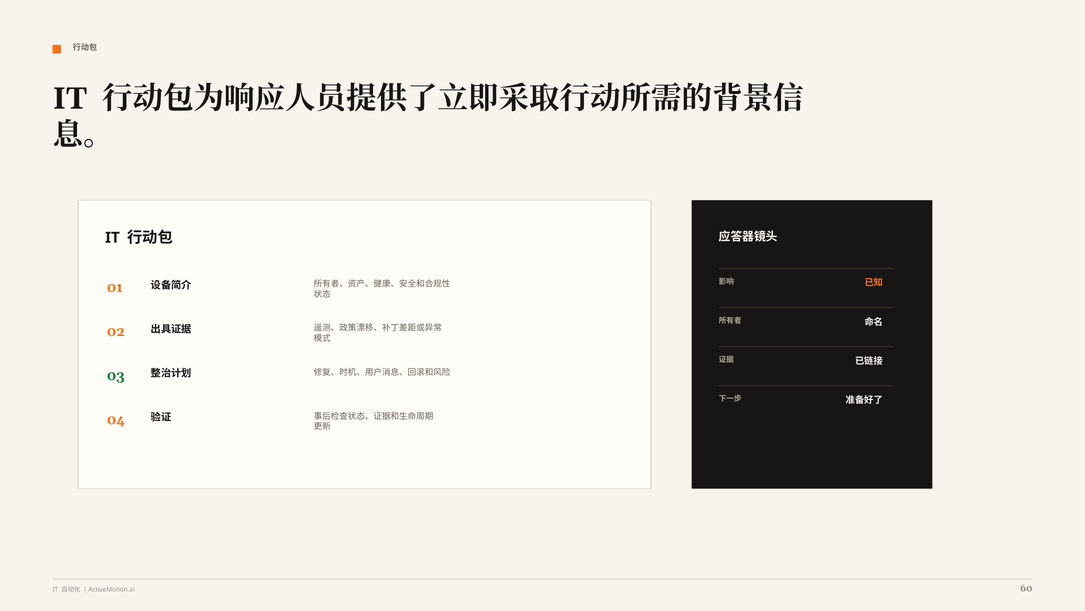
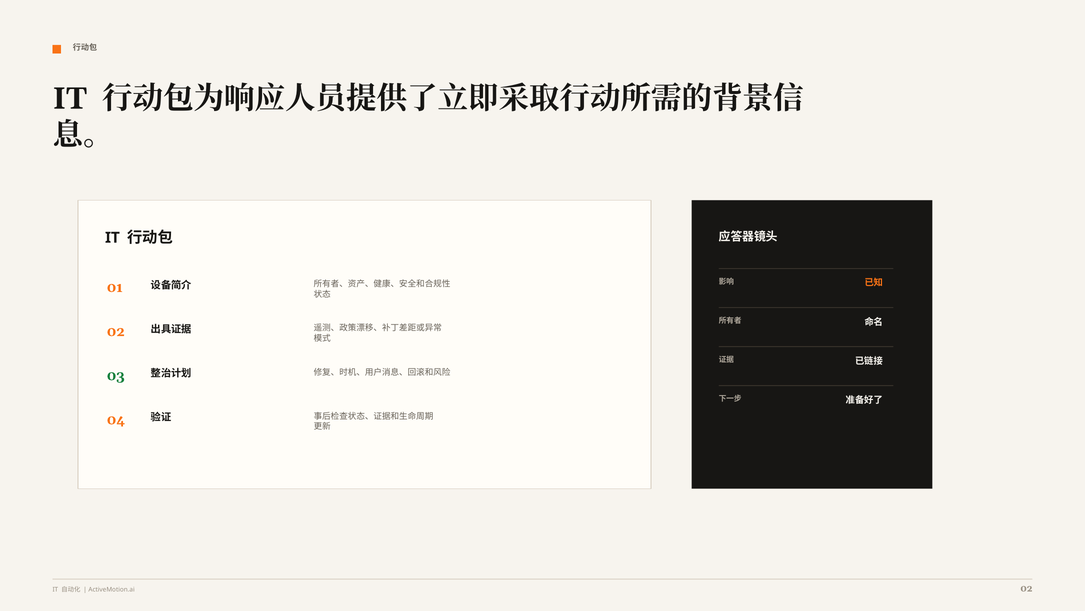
ActiveMotion.ai 60: 60 -> 02
